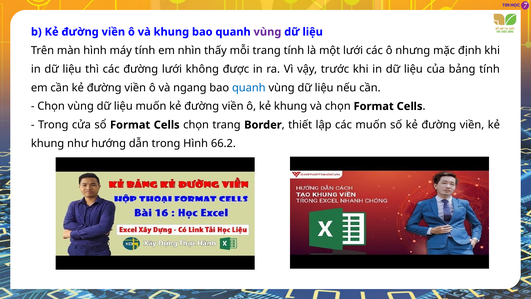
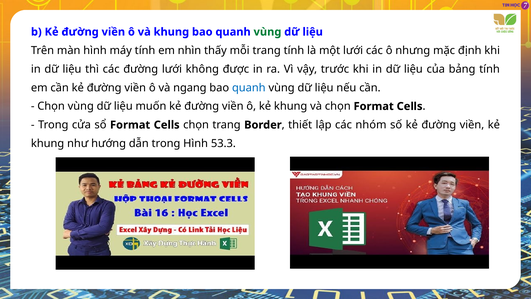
vùng at (267, 32) colour: purple -> green
các muốn: muốn -> nhóm
66.2: 66.2 -> 53.3
